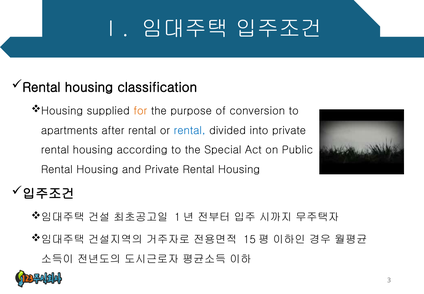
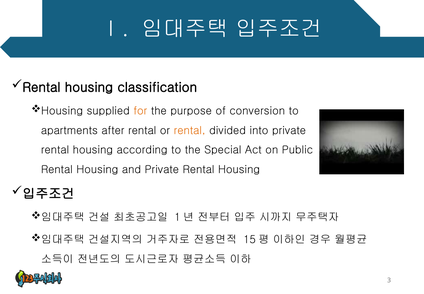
rental at (190, 130) colour: blue -> orange
